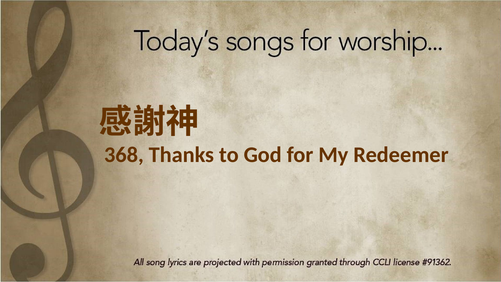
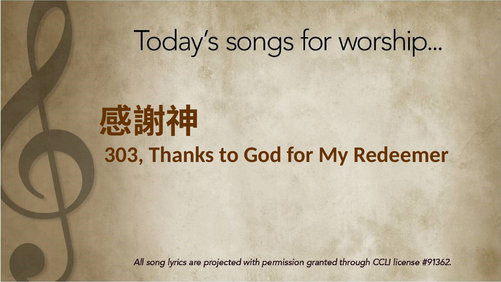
368: 368 -> 303
